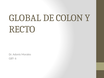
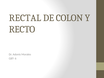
GLOBAL: GLOBAL -> RECTAL
